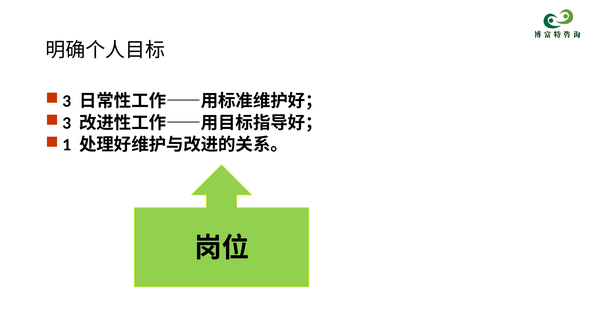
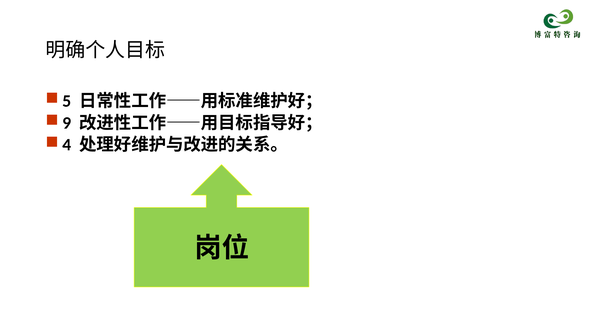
3 at (67, 101): 3 -> 5
3 at (67, 123): 3 -> 9
1: 1 -> 4
